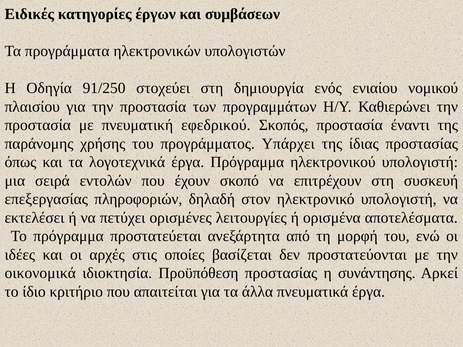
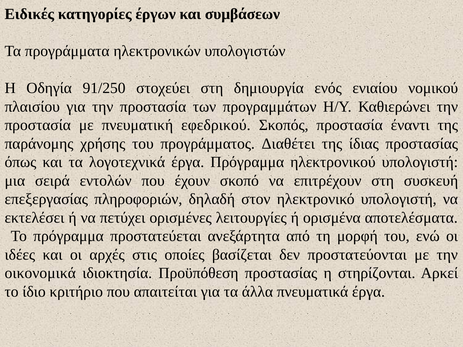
Υπάρχει: Υπάρχει -> Διαθέτει
συνάντησης: συνάντησης -> στηρίζονται
